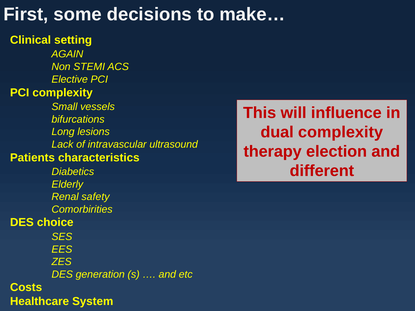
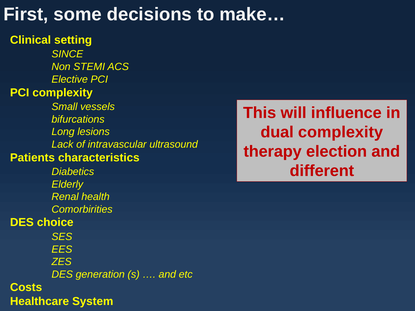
AGAIN: AGAIN -> SINCE
safety: safety -> health
